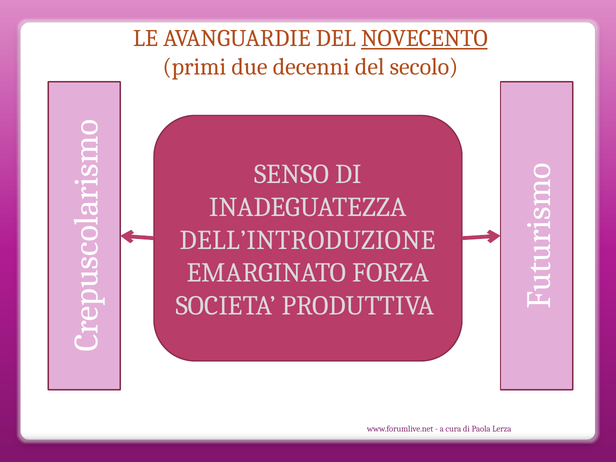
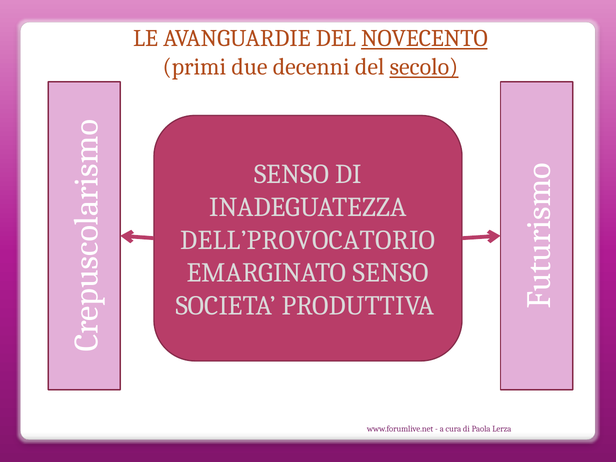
secolo underline: none -> present
DELL’INTRODUZIONE: DELL’INTRODUZIONE -> DELL’PROVOCATORIO
EMARGINATO FORZA: FORZA -> SENSO
